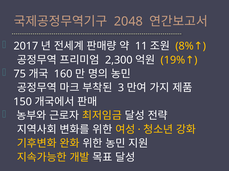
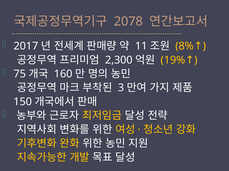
2048: 2048 -> 2078
